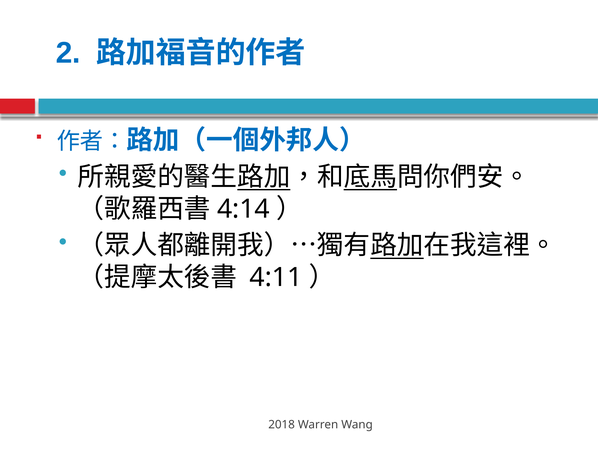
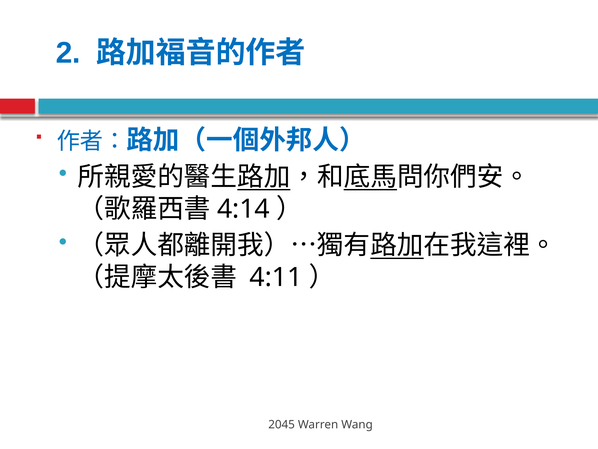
2018: 2018 -> 2045
